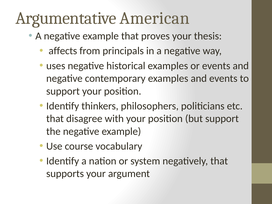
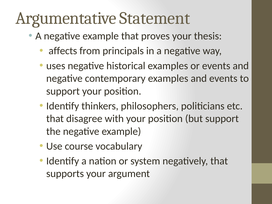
American: American -> Statement
